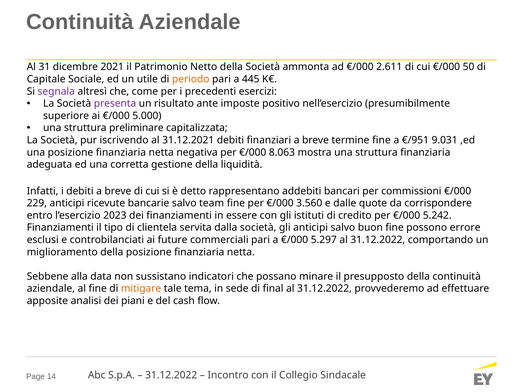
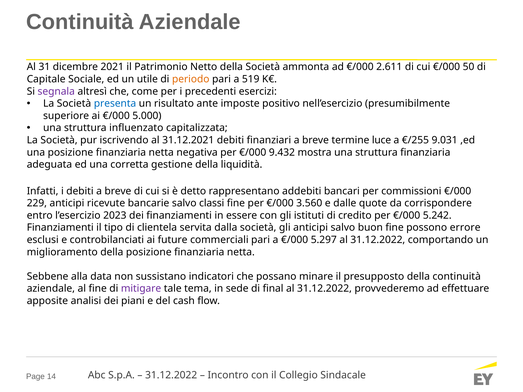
445: 445 -> 519
presenta colour: purple -> blue
preliminare: preliminare -> influenzato
termine fine: fine -> luce
€/951: €/951 -> €/255
8.063: 8.063 -> 9.432
team: team -> classi
mitigare colour: orange -> purple
